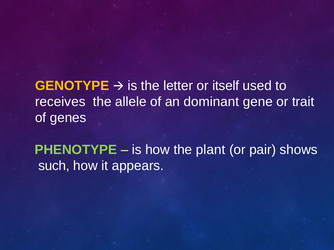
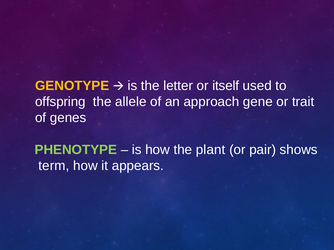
receives: receives -> offspring
dominant: dominant -> approach
such: such -> term
